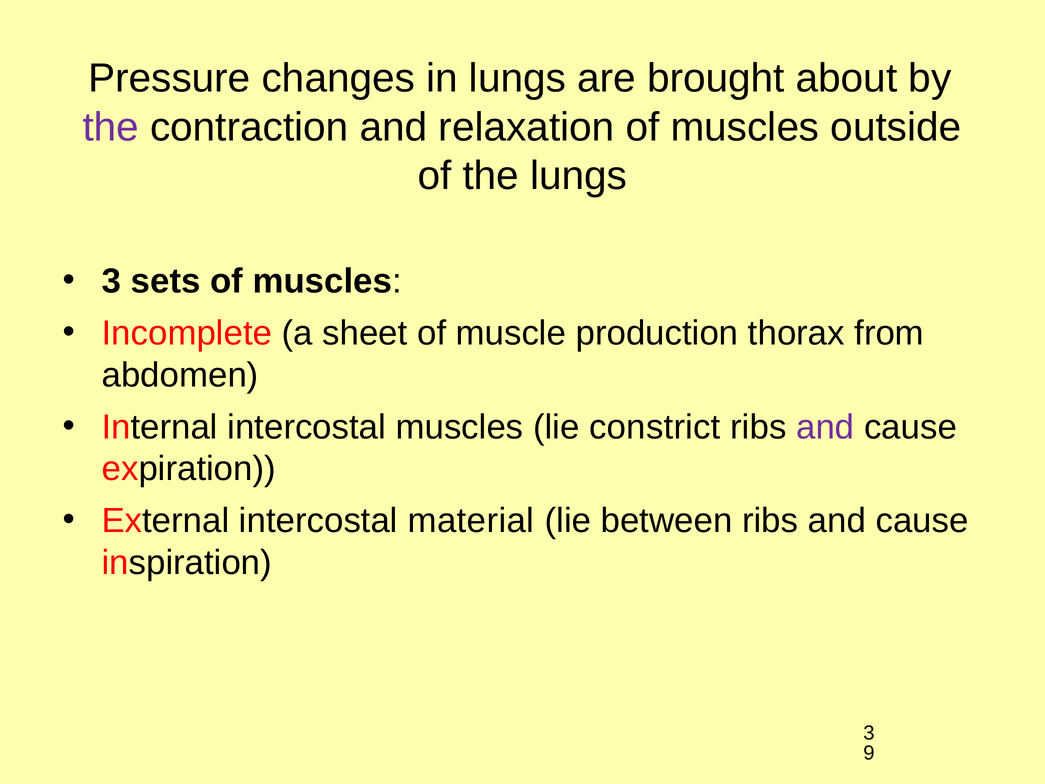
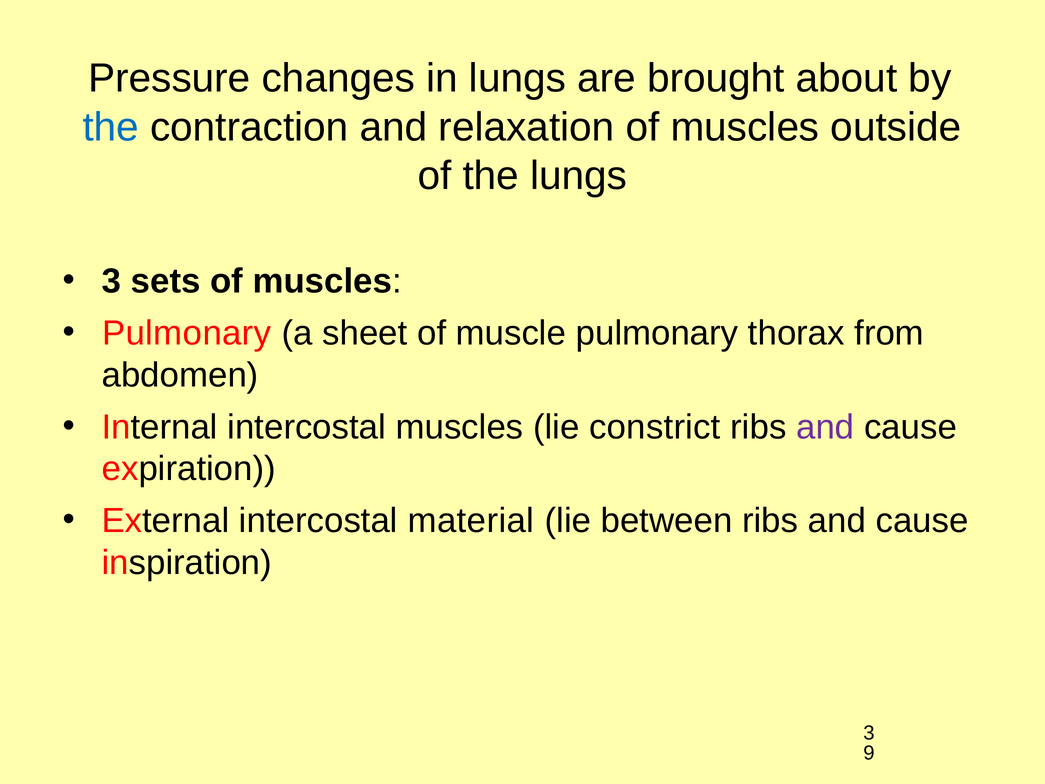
the at (111, 127) colour: purple -> blue
Incomplete at (187, 333): Incomplete -> Pulmonary
muscle production: production -> pulmonary
